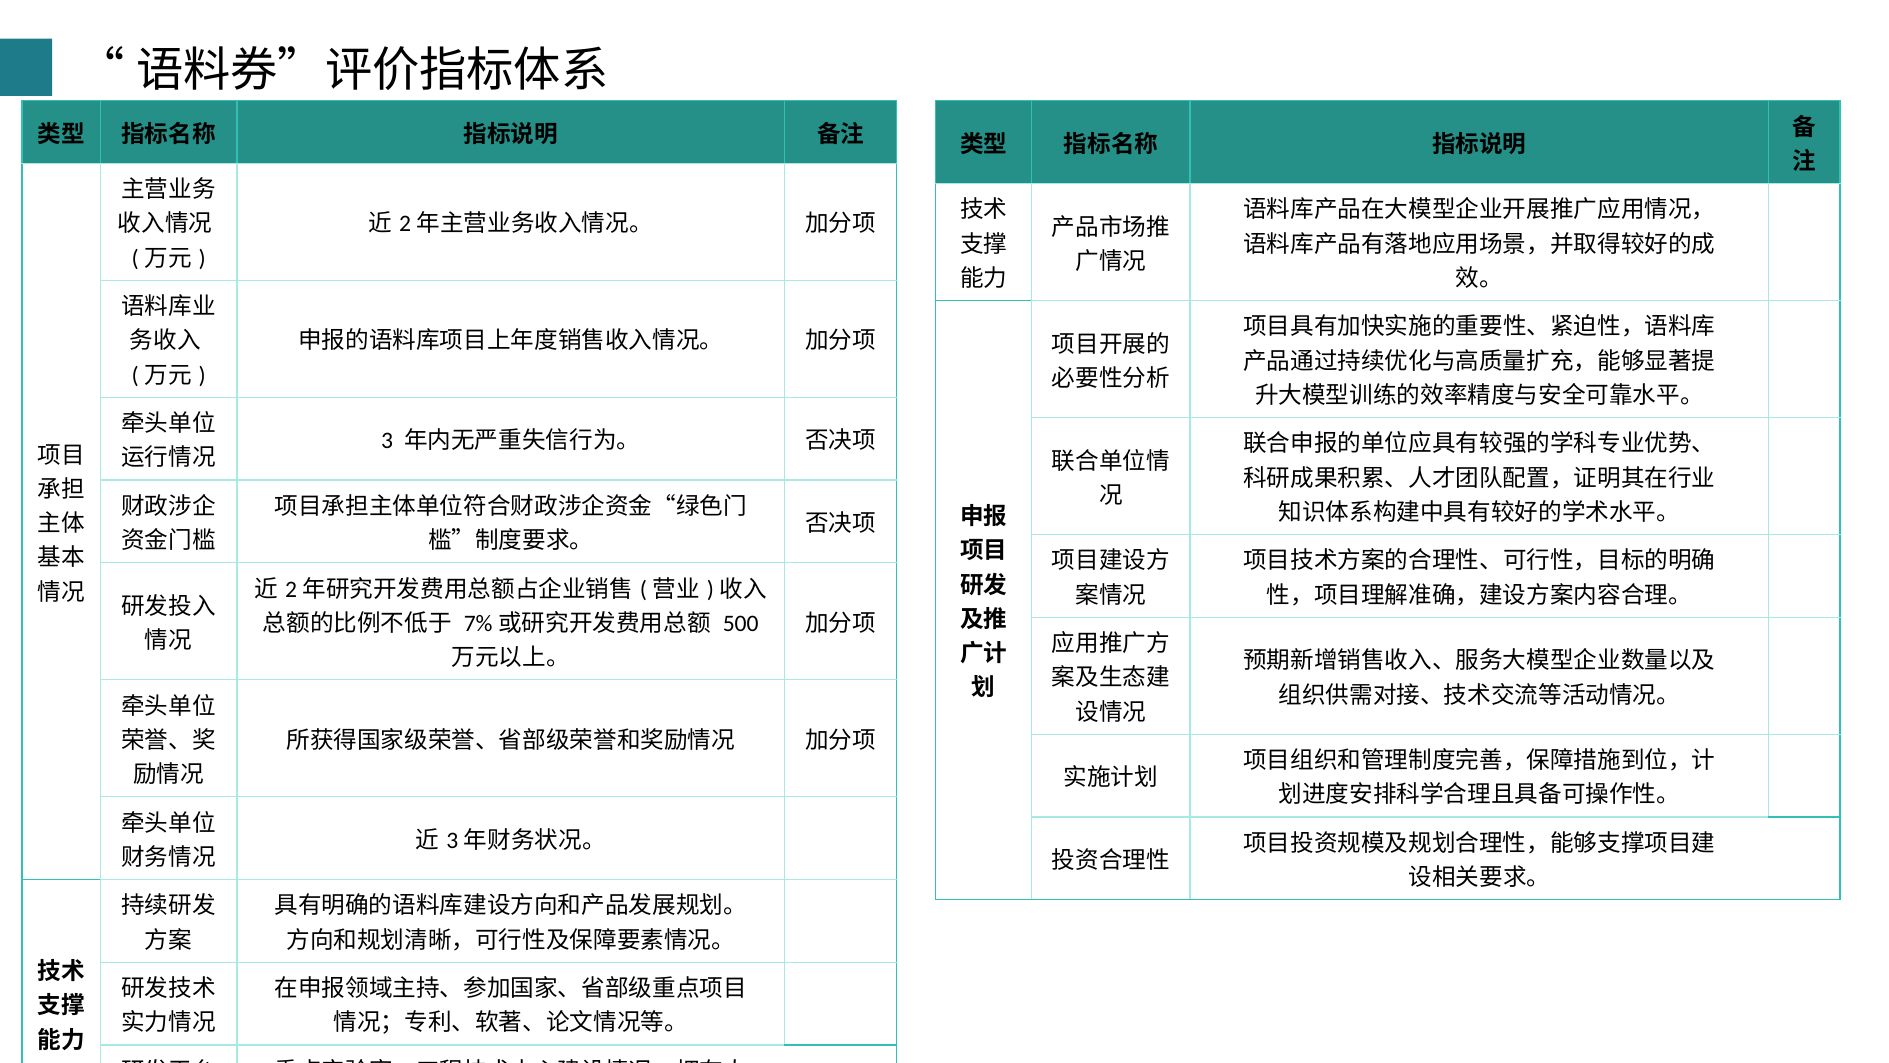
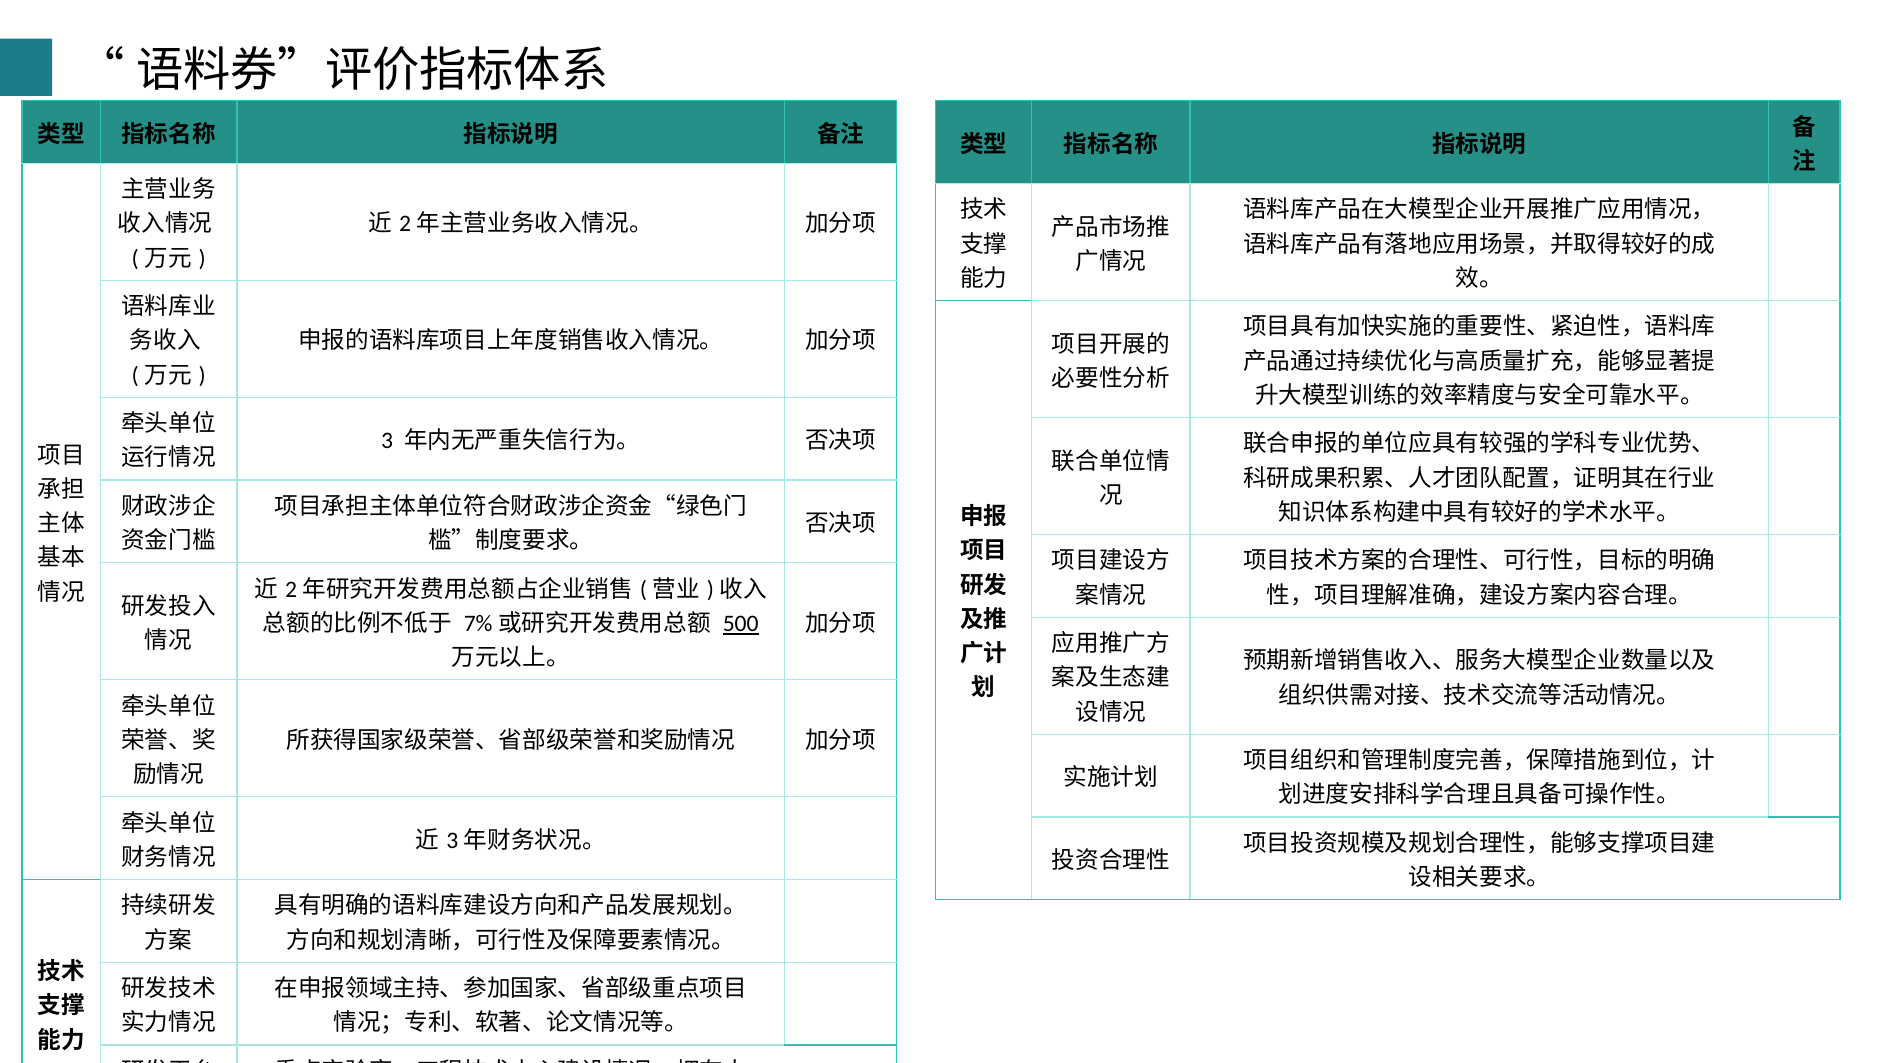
500 underline: none -> present
